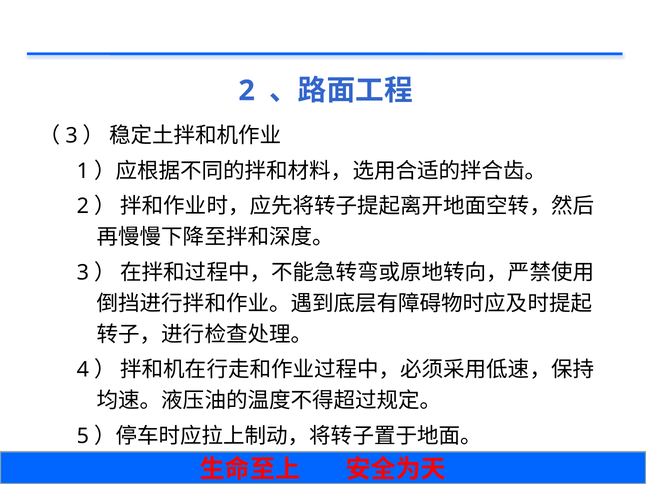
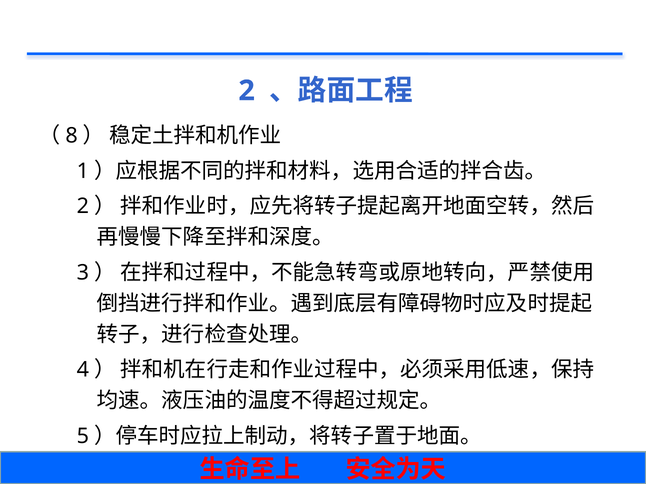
3 at (72, 136): 3 -> 8
